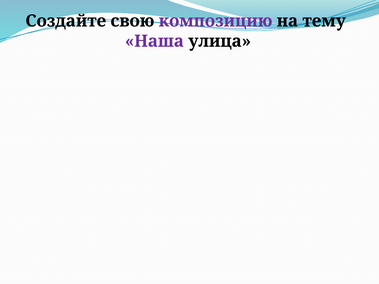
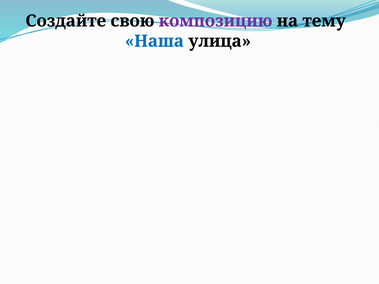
Наша colour: purple -> blue
